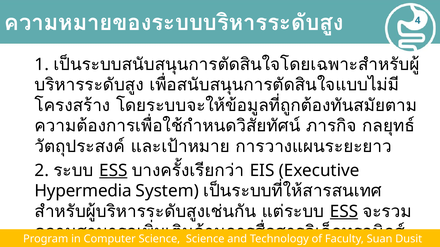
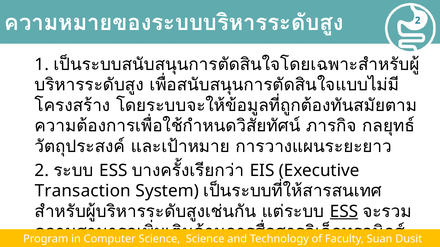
4 at (418, 20): 4 -> 2
ESS at (113, 171) underline: present -> none
Hypermedia: Hypermedia -> Transaction
